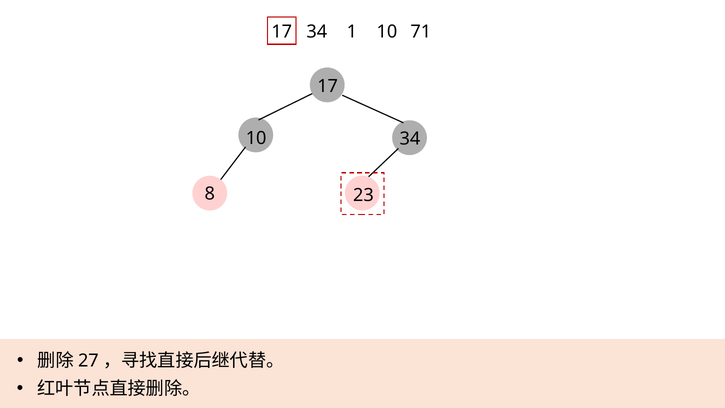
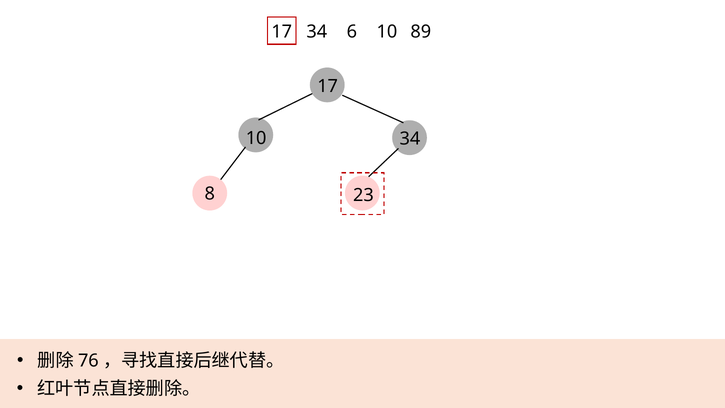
1: 1 -> 6
71: 71 -> 89
27: 27 -> 76
